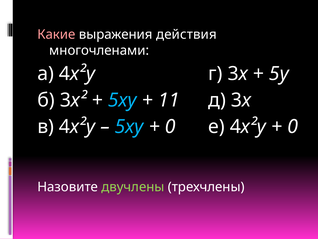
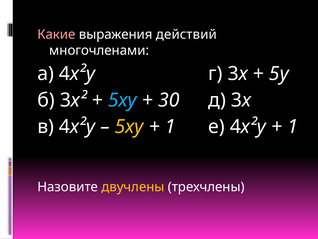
действия: действия -> действий
11: 11 -> 30
5ху at (129, 126) colour: light blue -> yellow
0 at (170, 126): 0 -> 1
0 at (293, 126): 0 -> 1
двучлены colour: light green -> yellow
